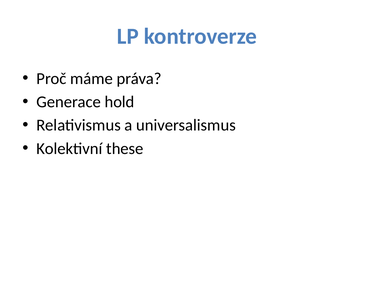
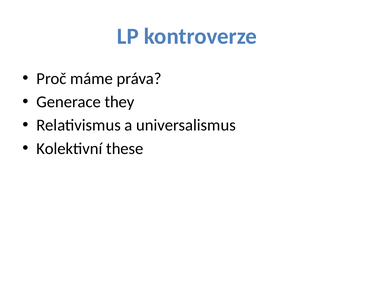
hold: hold -> they
